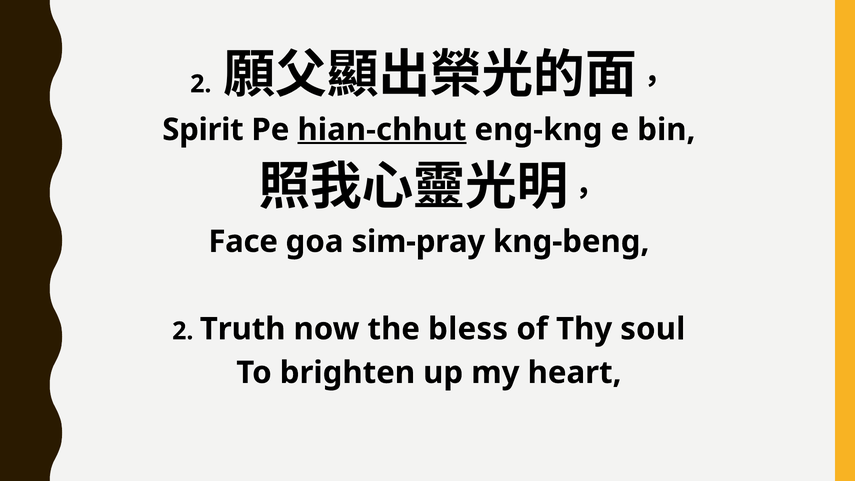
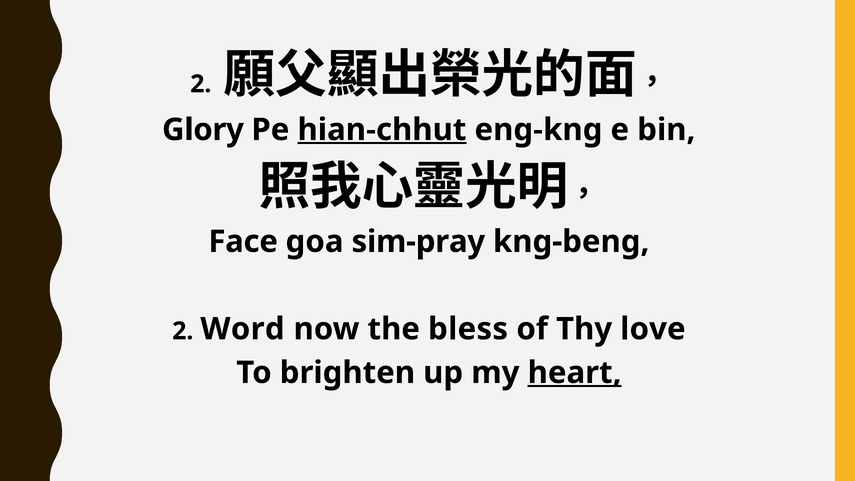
Spirit: Spirit -> Glory
Truth: Truth -> Word
soul: soul -> love
heart underline: none -> present
